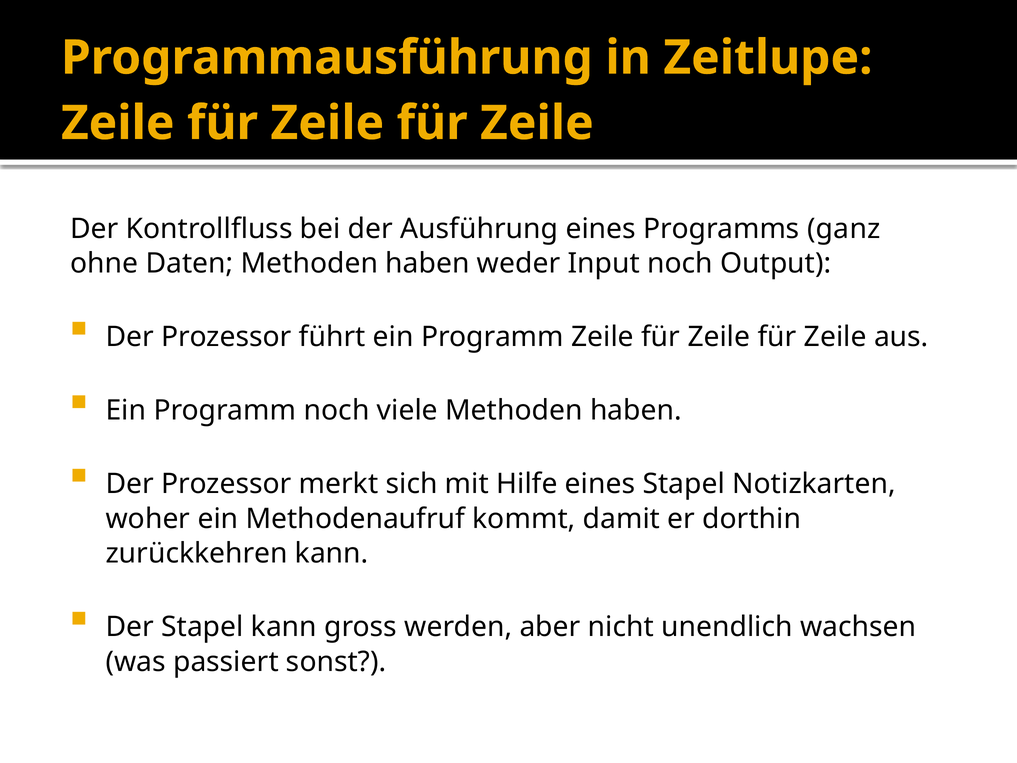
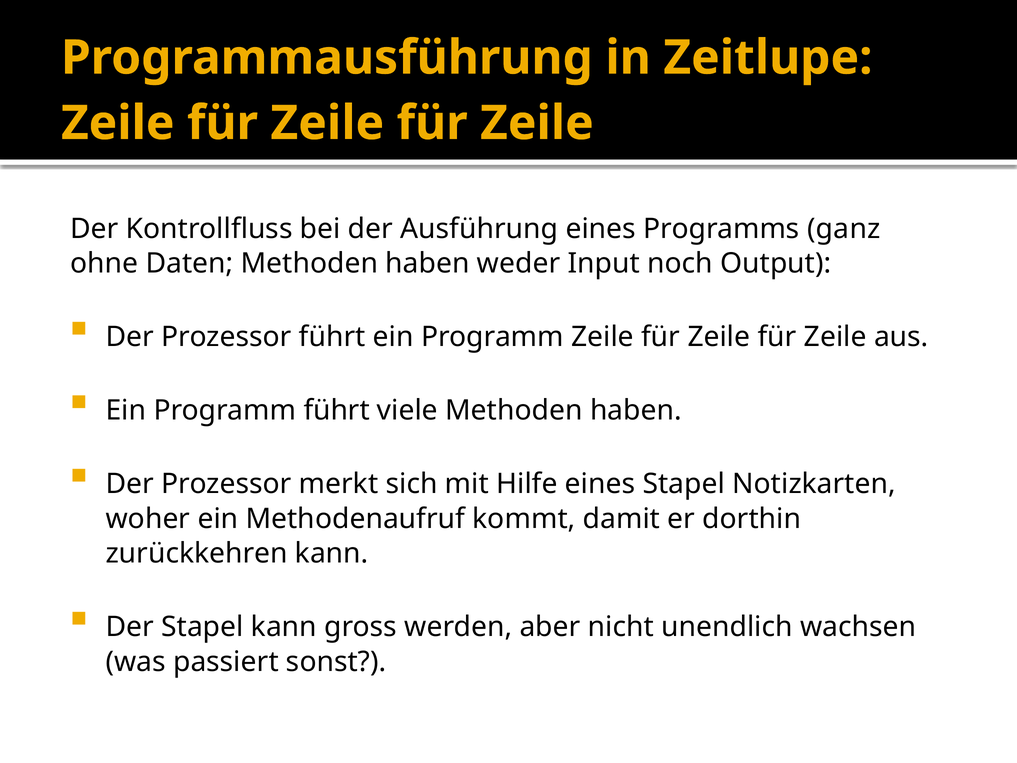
Programm noch: noch -> führt
